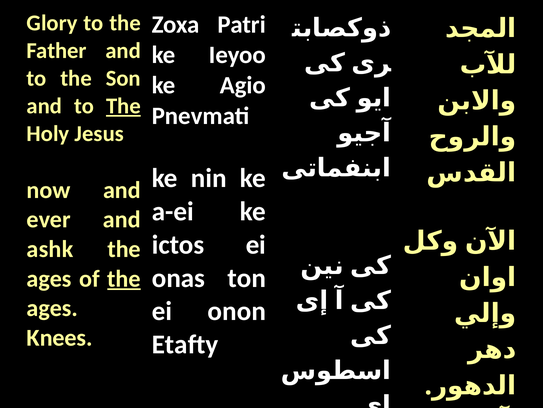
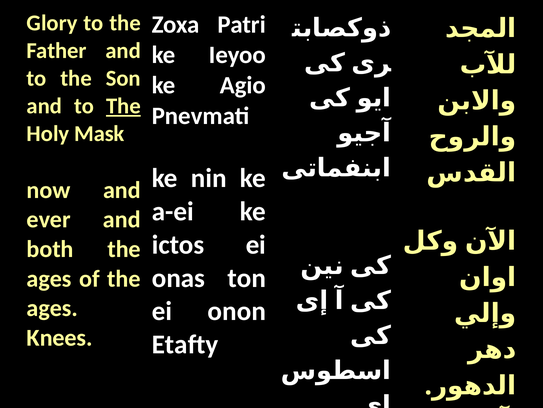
Jesus: Jesus -> Mask
ashk: ashk -> both
the at (124, 278) underline: present -> none
